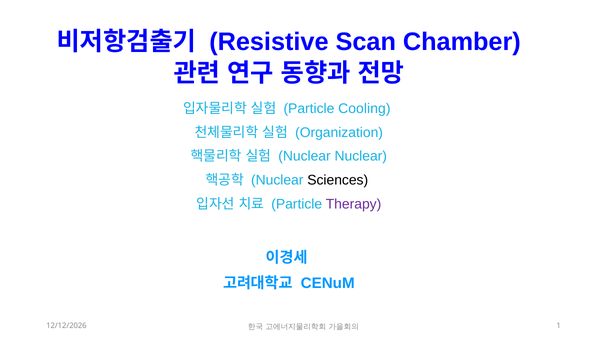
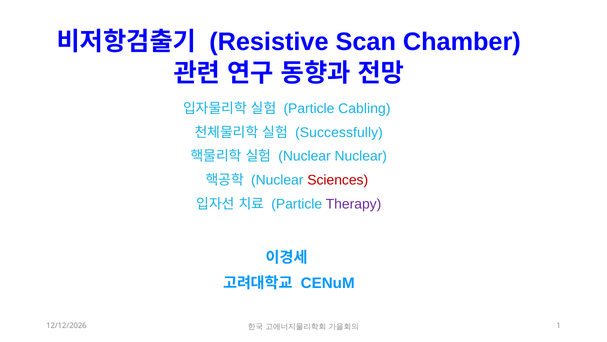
Cooling: Cooling -> Cabling
Organization: Organization -> Successfully
Sciences colour: black -> red
